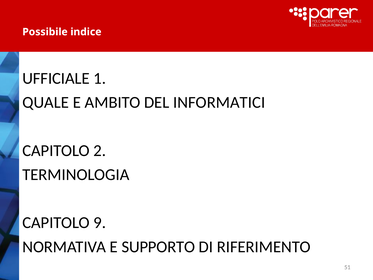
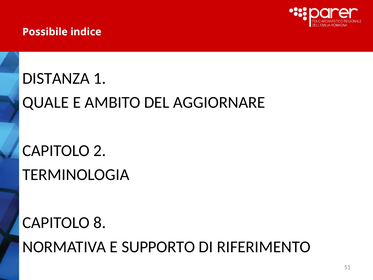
UFFICIALE: UFFICIALE -> DISTANZA
INFORMATICI: INFORMATICI -> AGGIORNARE
9: 9 -> 8
